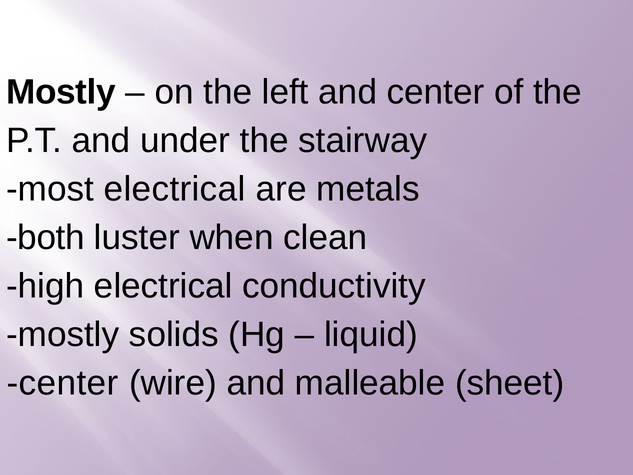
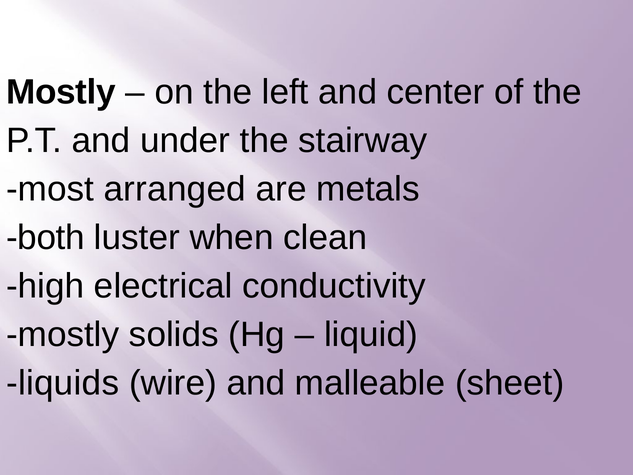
most electrical: electrical -> arranged
center at (63, 383): center -> liquids
